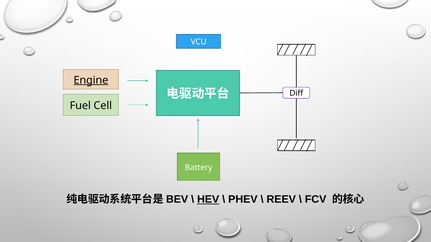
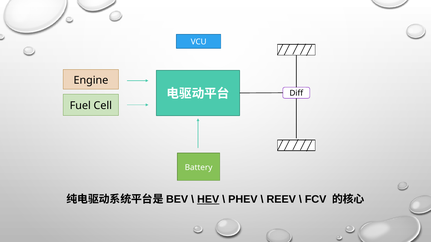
Engine underline: present -> none
